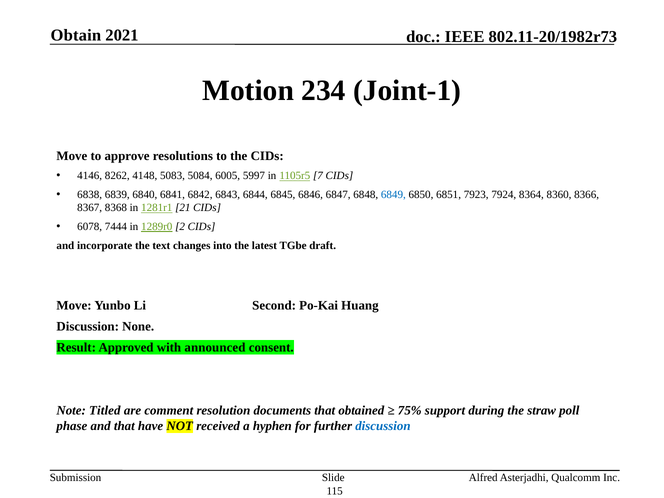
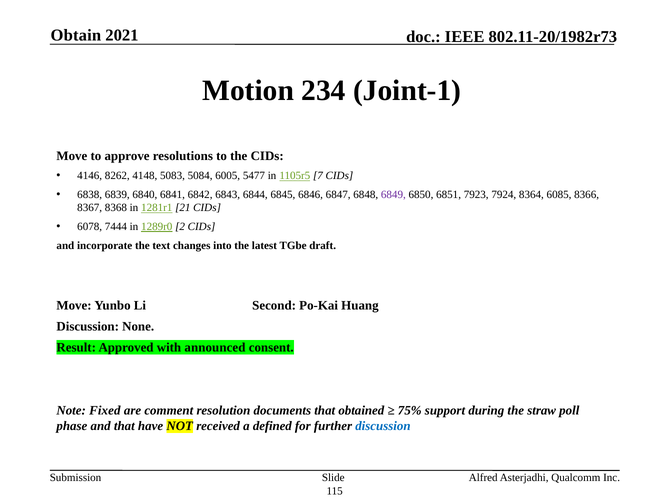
5997: 5997 -> 5477
6849 colour: blue -> purple
8360: 8360 -> 6085
Titled: Titled -> Fixed
hyphen: hyphen -> defined
